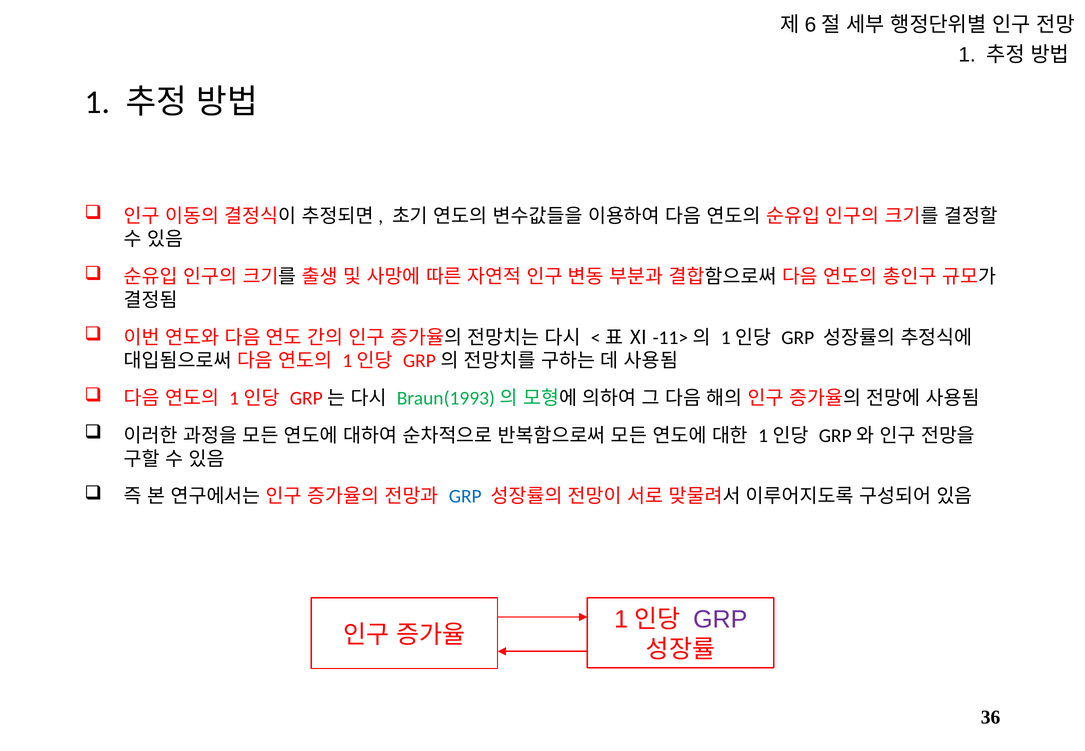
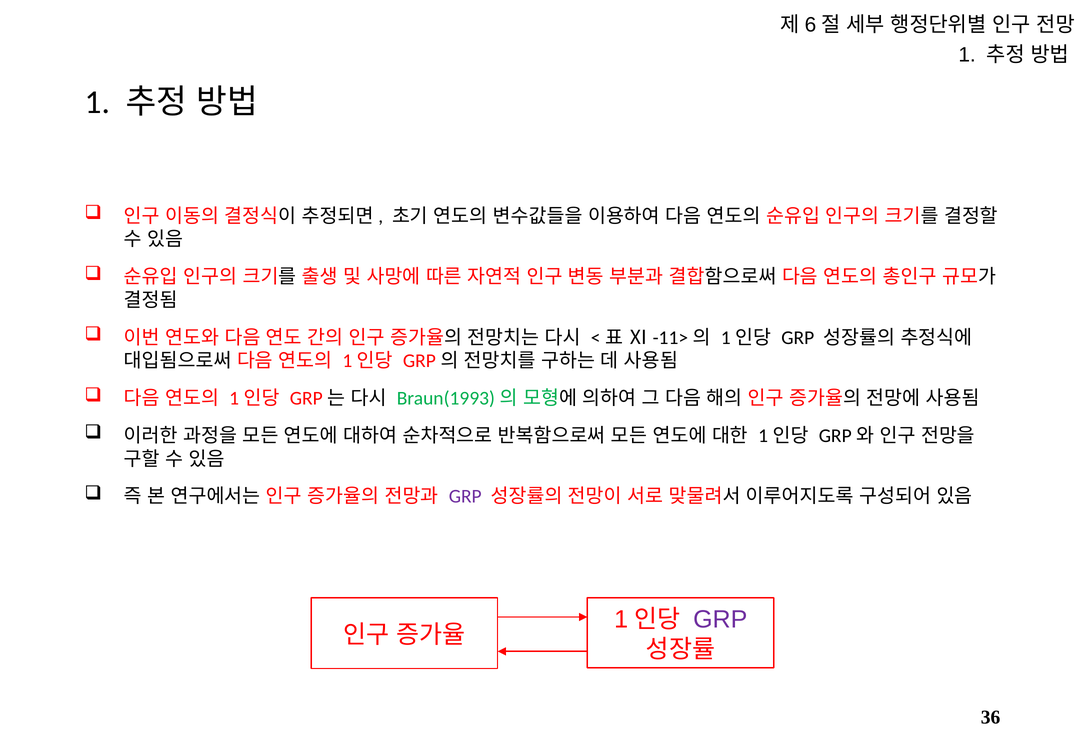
GRP at (465, 497) colour: blue -> purple
